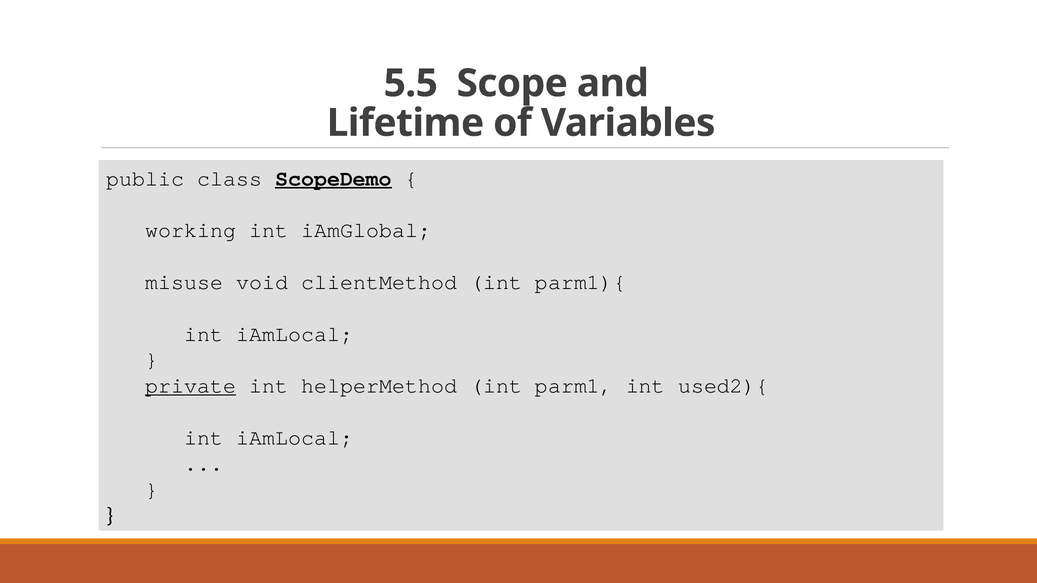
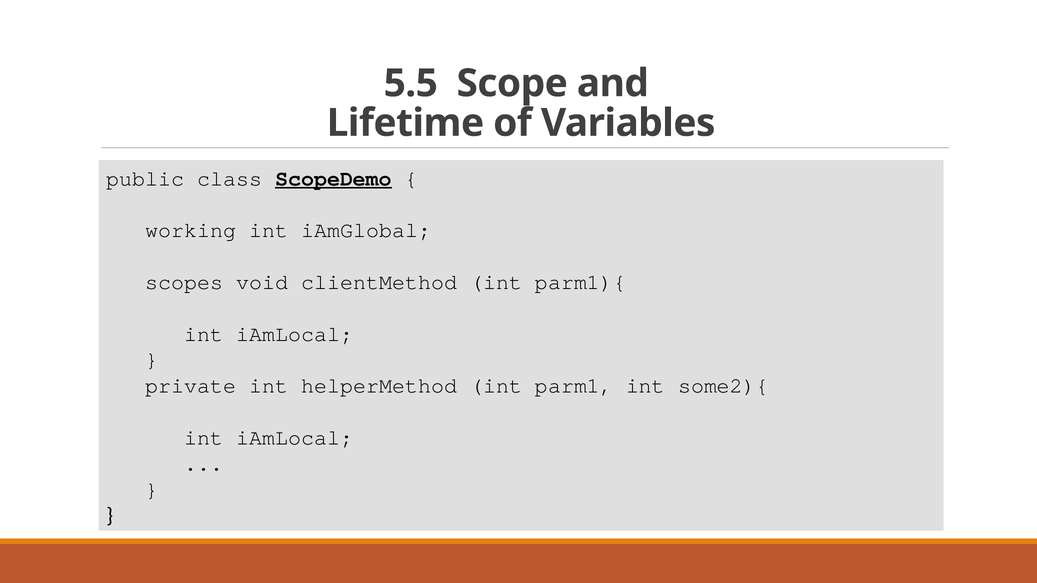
misuse: misuse -> scopes
private underline: present -> none
used2){: used2){ -> some2){
